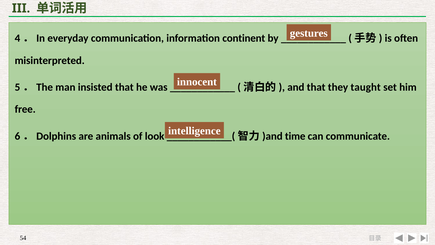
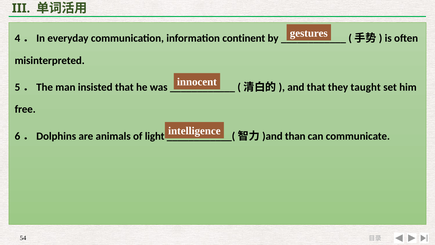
look: look -> light
time: time -> than
